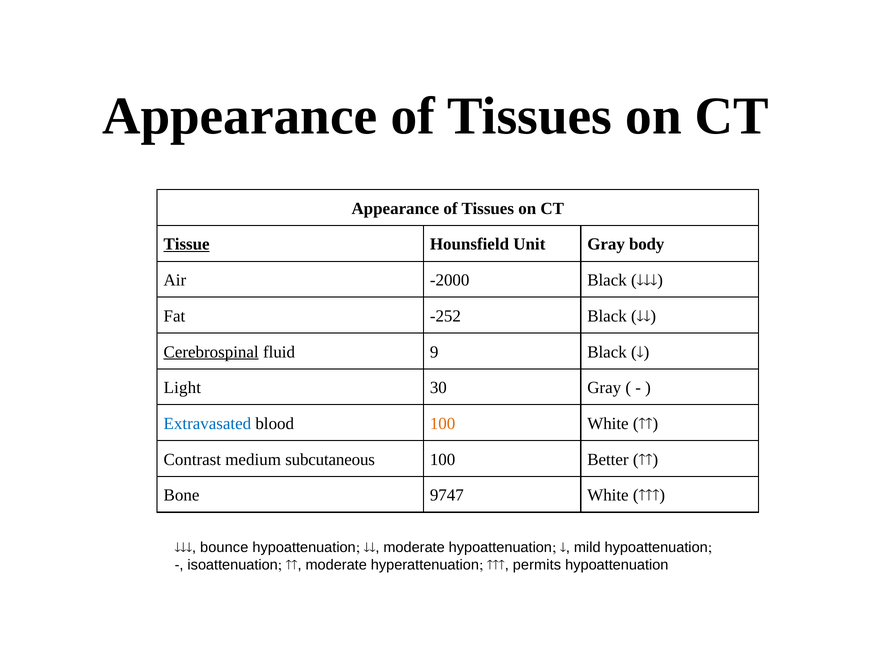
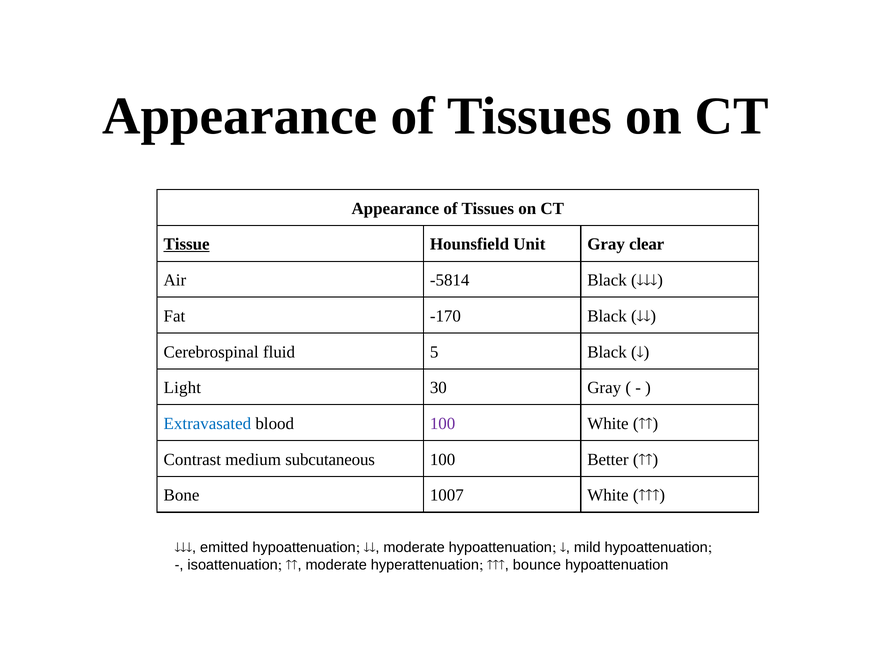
body: body -> clear
-2000: -2000 -> -5814
-252: -252 -> -170
Cerebrospinal underline: present -> none
9: 9 -> 5
100 at (443, 424) colour: orange -> purple
9747: 9747 -> 1007
bounce: bounce -> emitted
permits: permits -> bounce
